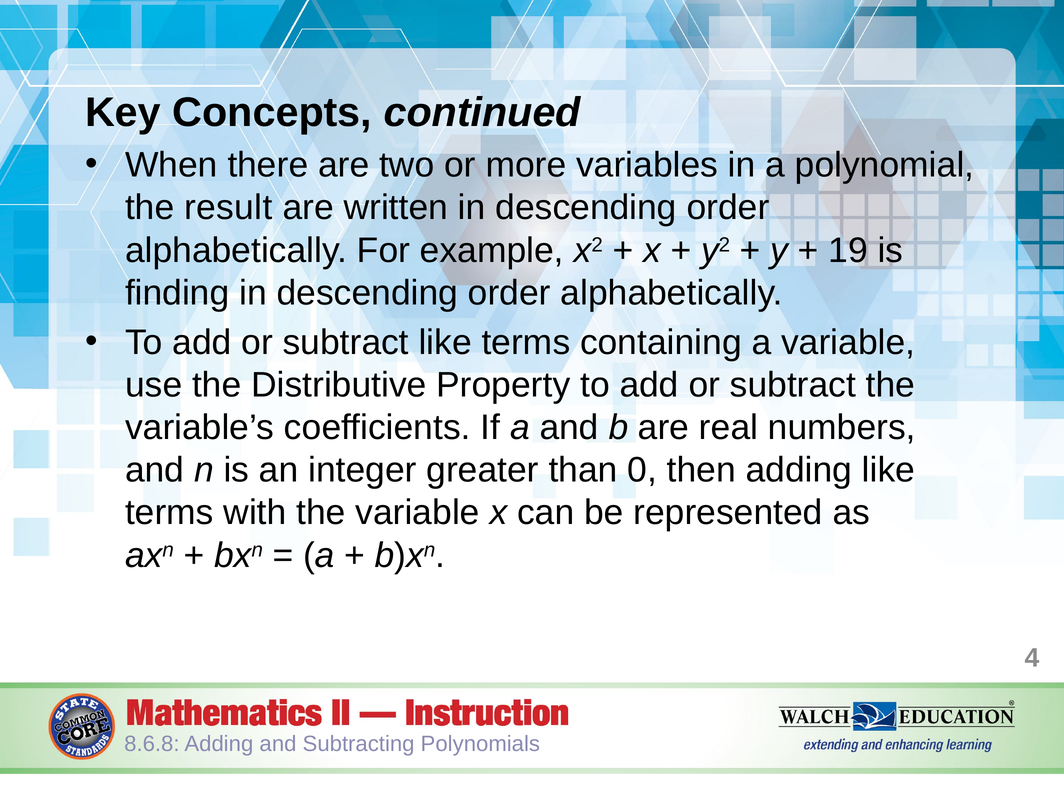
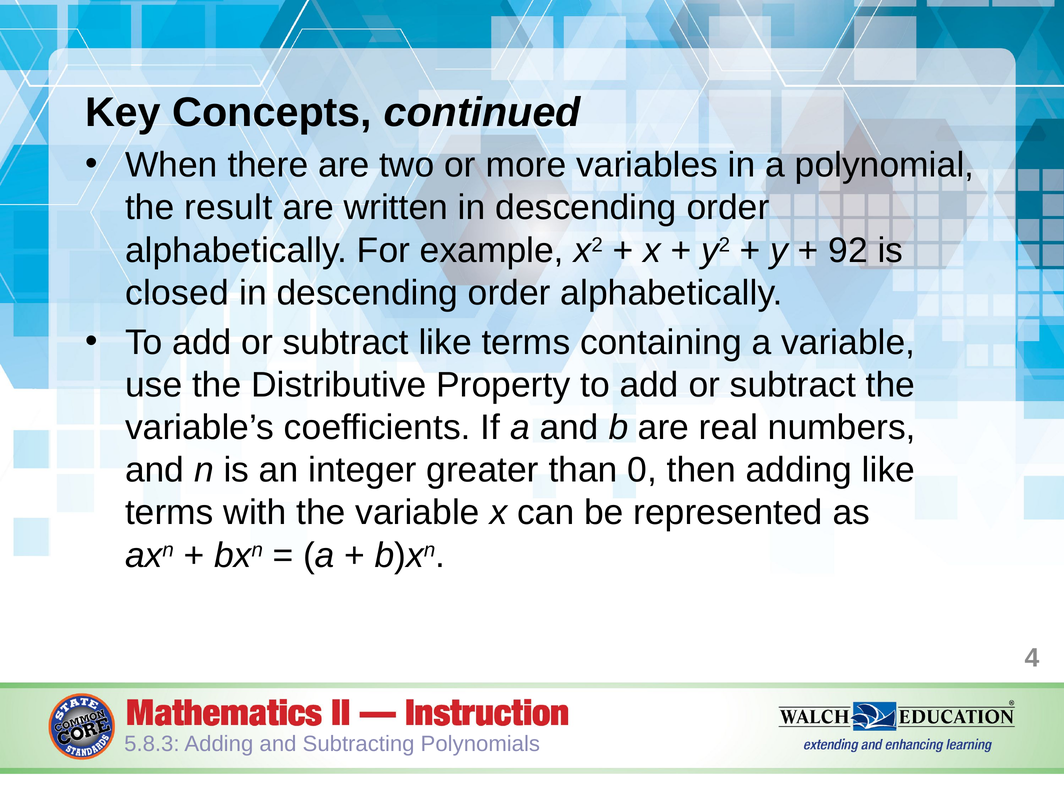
19: 19 -> 92
finding: finding -> closed
8.6.8: 8.6.8 -> 5.8.3
